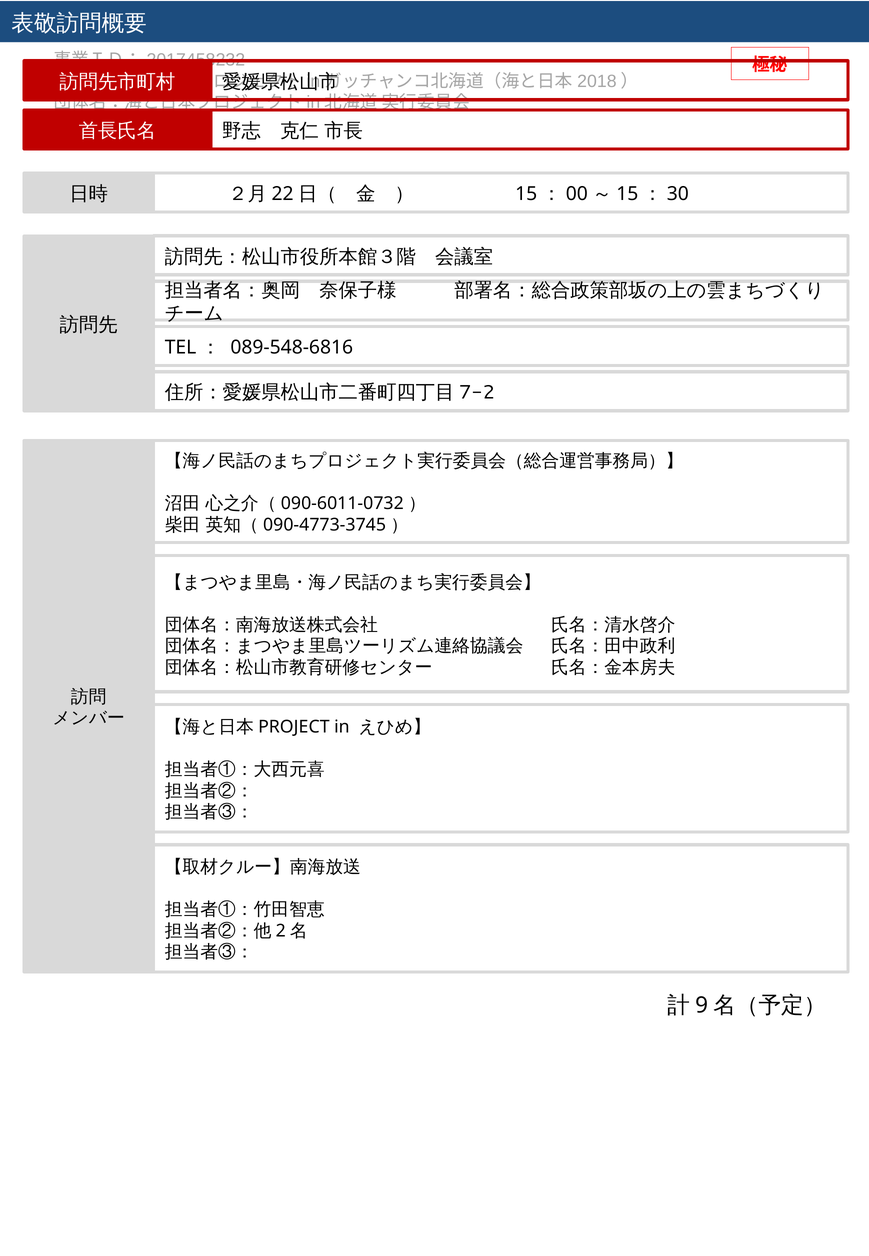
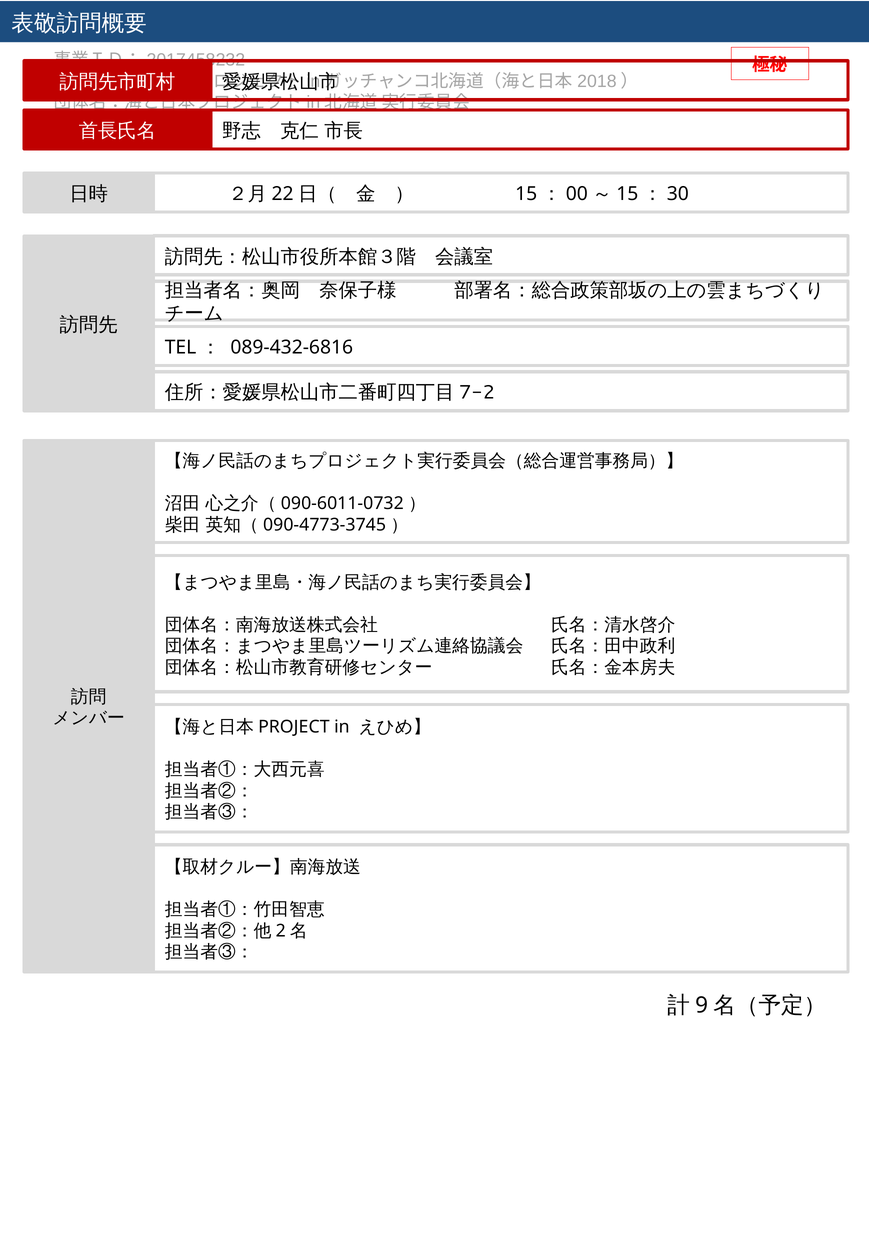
089-548-6816: 089-548-6816 -> 089-432-6816
